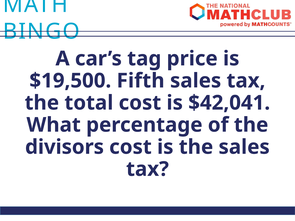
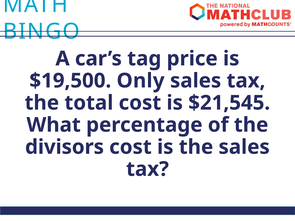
Fifth: Fifth -> Only
$42,041: $42,041 -> $21,545
